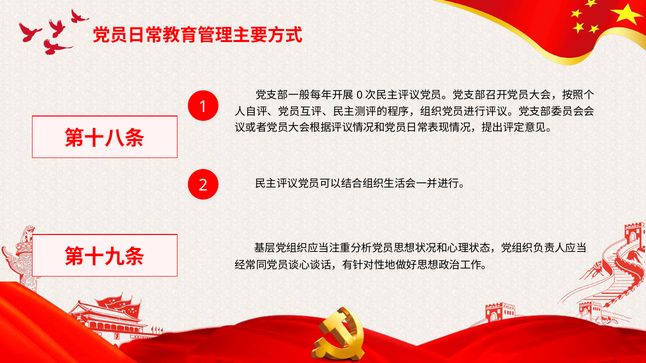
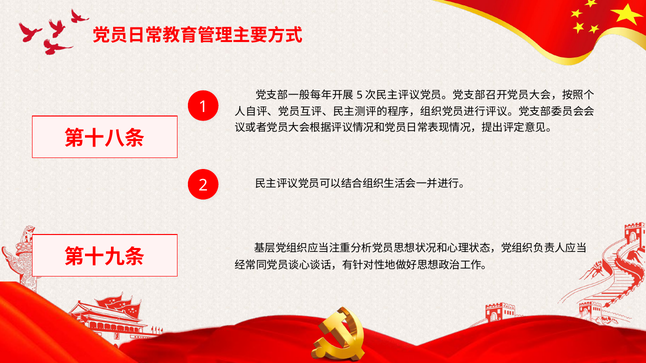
0: 0 -> 5
